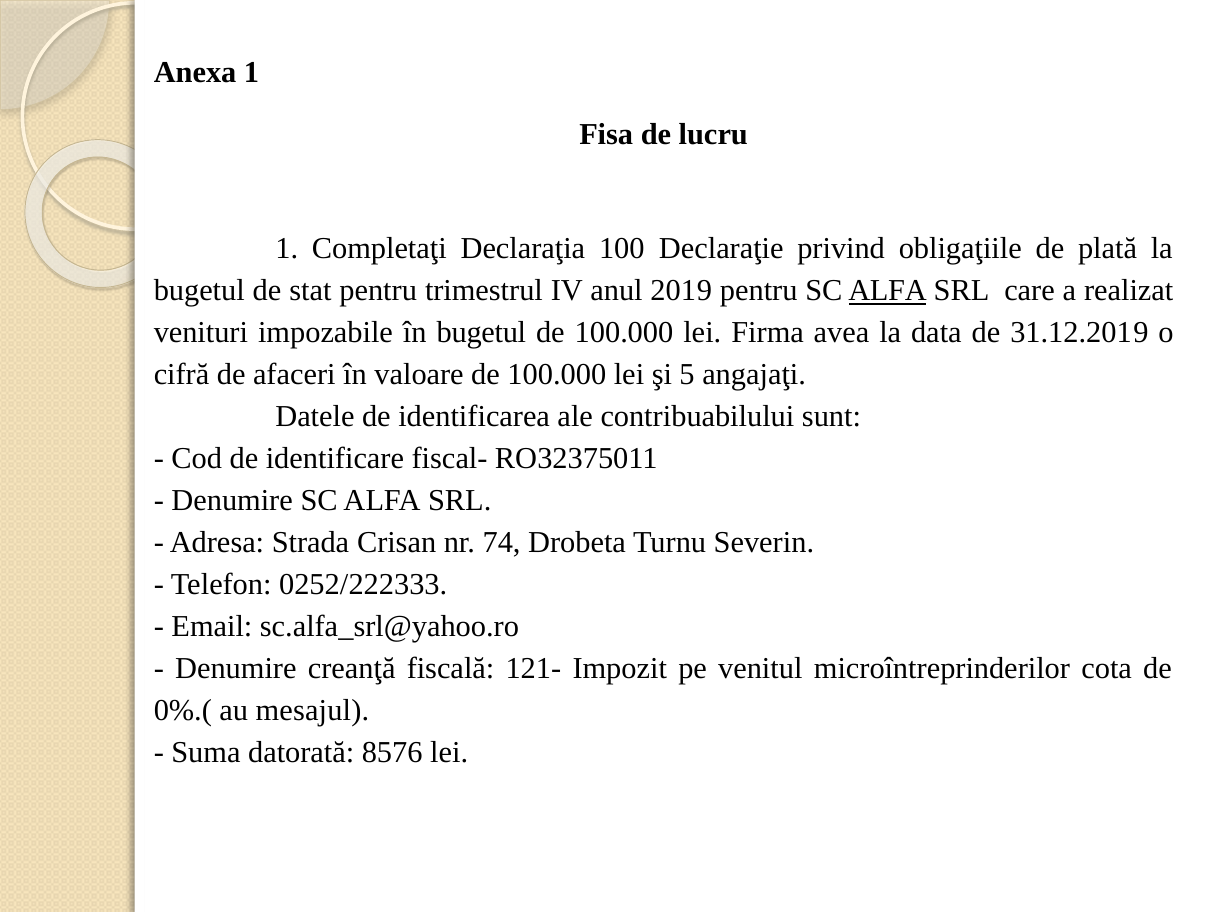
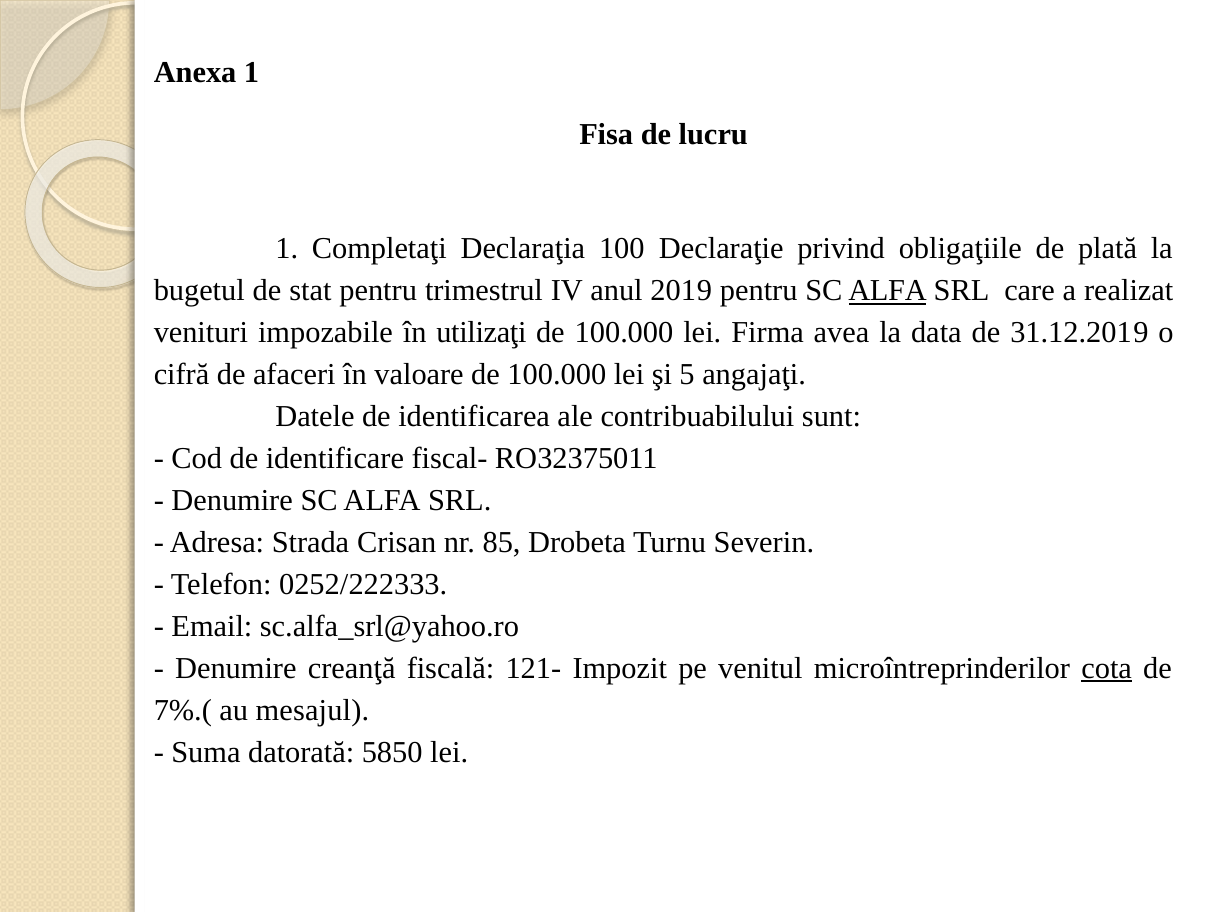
în bugetul: bugetul -> utilizaţi
74: 74 -> 85
cota underline: none -> present
0%.(: 0%.( -> 7%.(
8576: 8576 -> 5850
